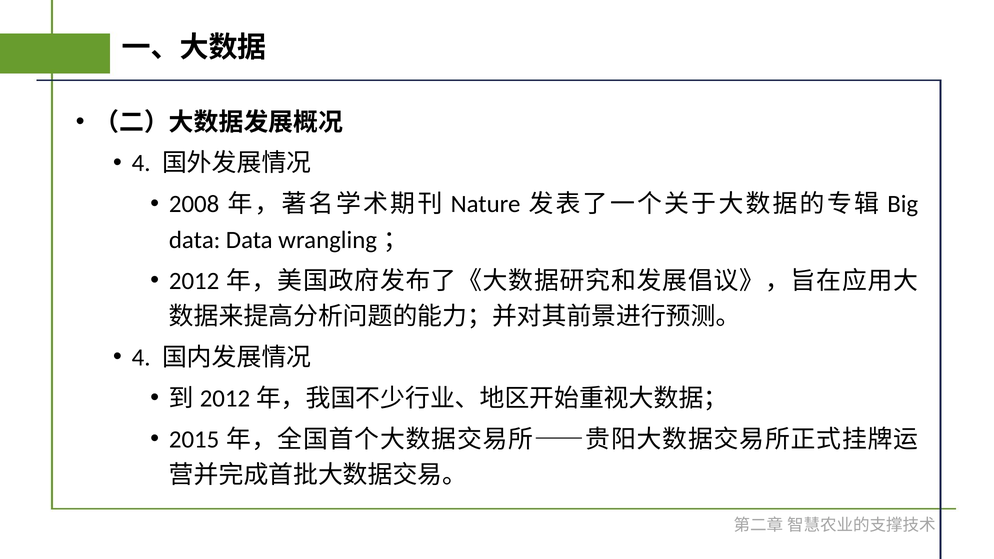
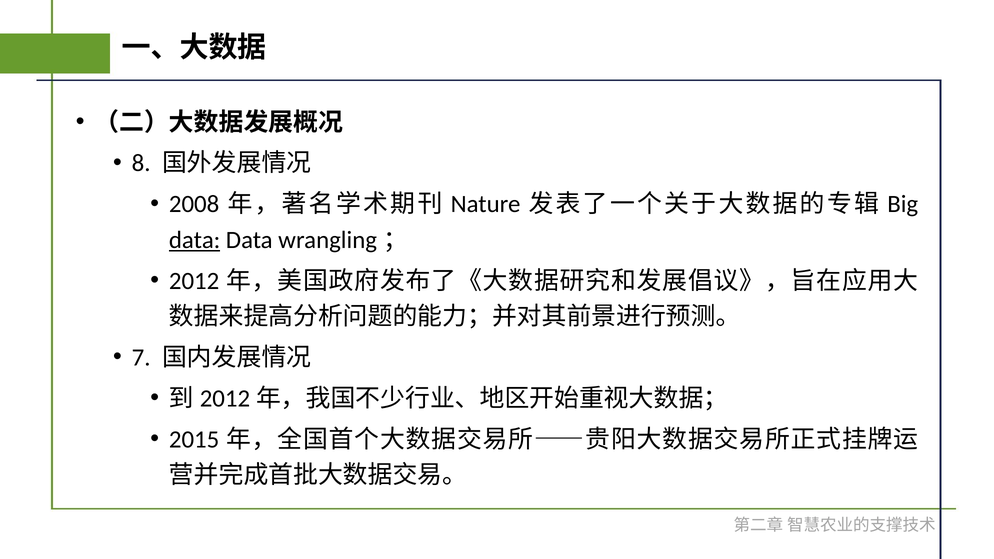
4 at (141, 163): 4 -> 8
data at (195, 240) underline: none -> present
4 at (141, 358): 4 -> 7
